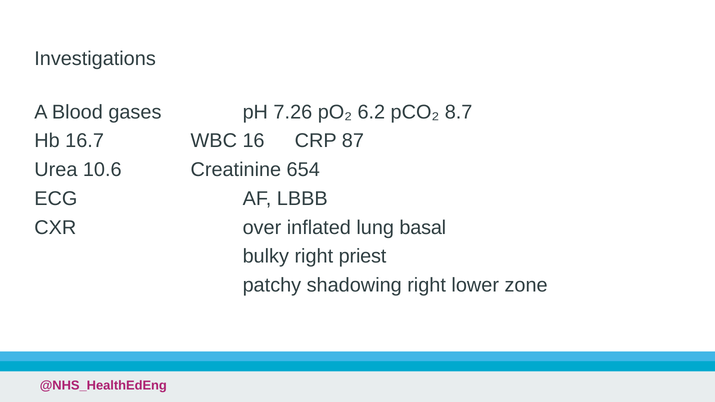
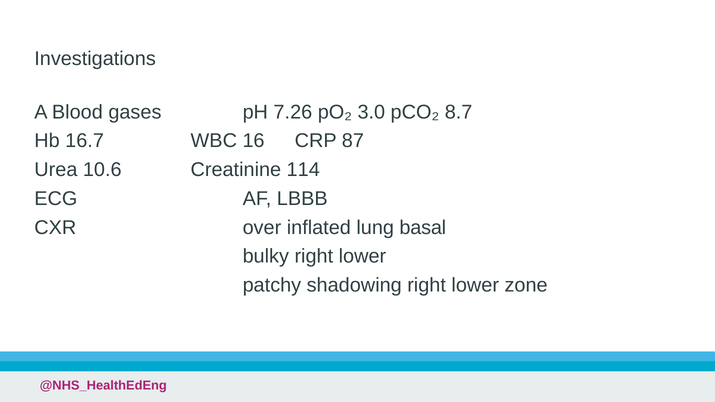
6.2: 6.2 -> 3.0
654: 654 -> 114
bulky right priest: priest -> lower
